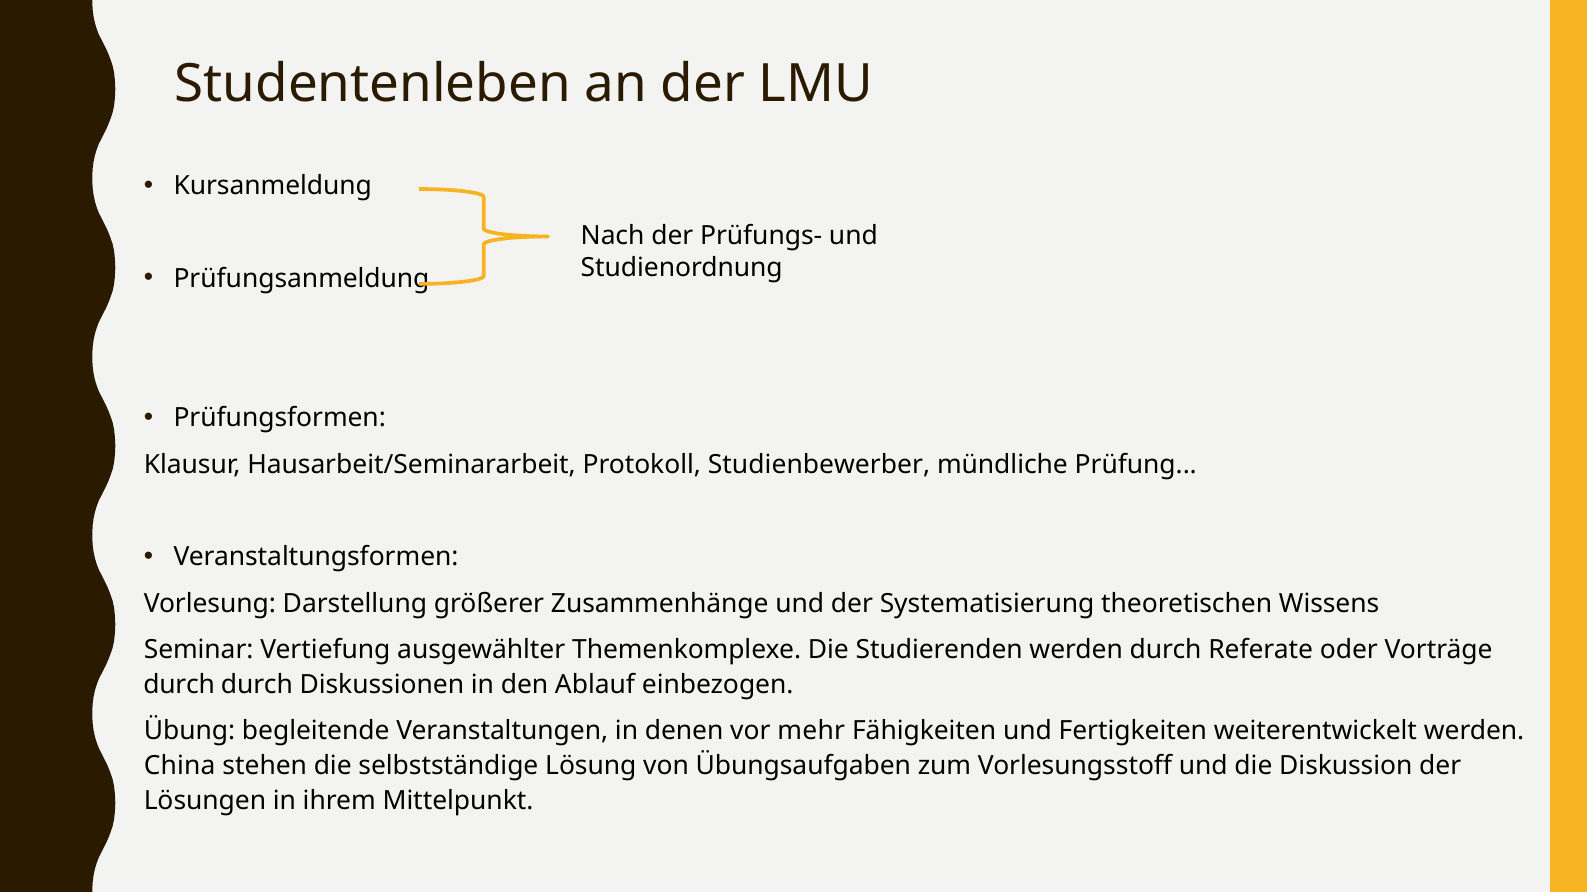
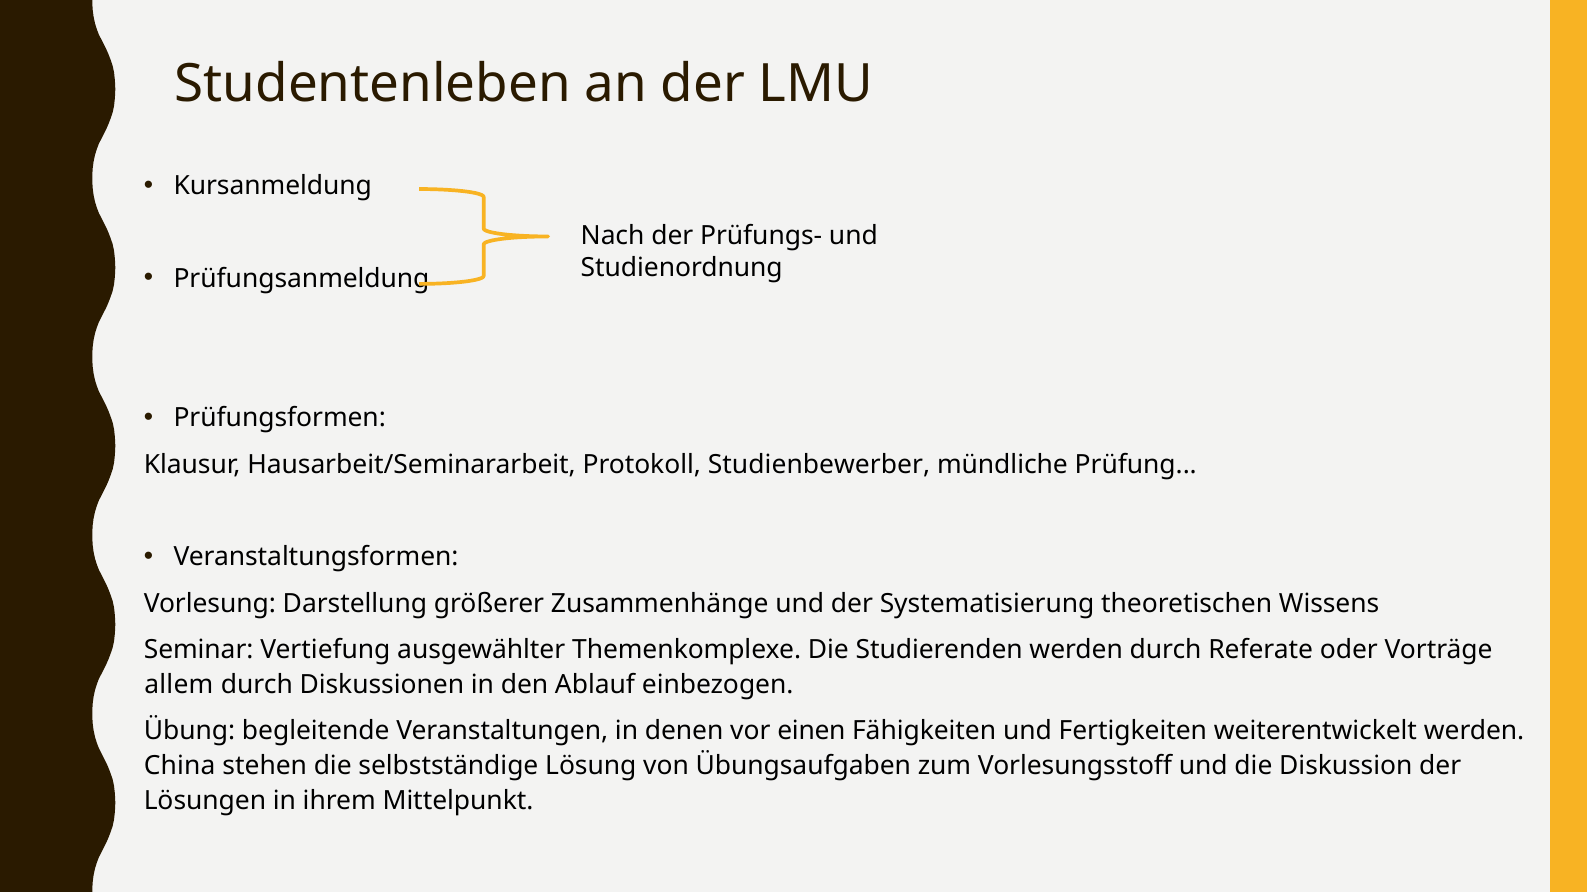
durch at (179, 685): durch -> allem
mehr: mehr -> einen
